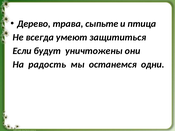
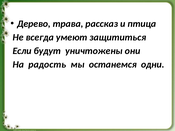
сыпьте: сыпьте -> рассказ
